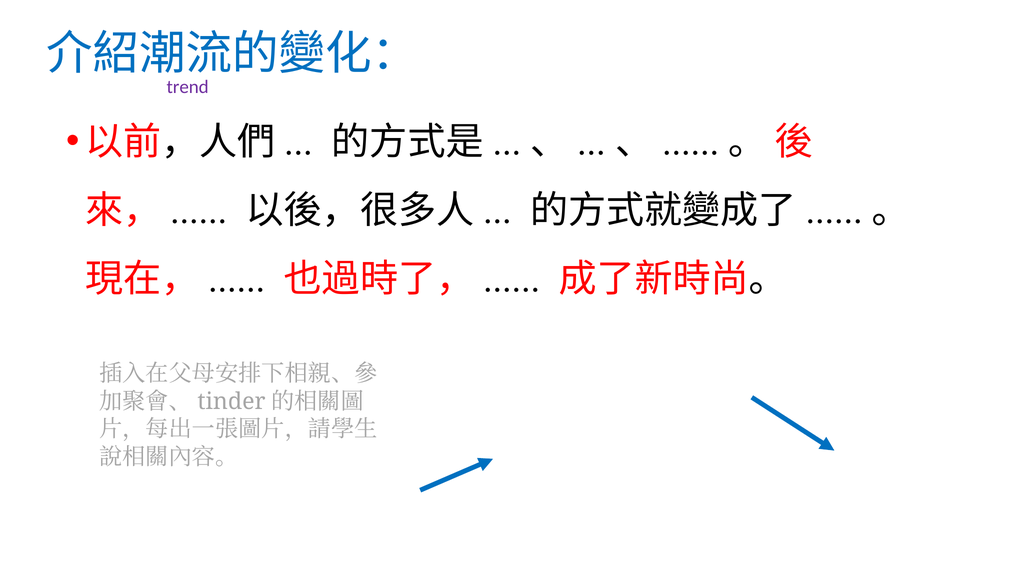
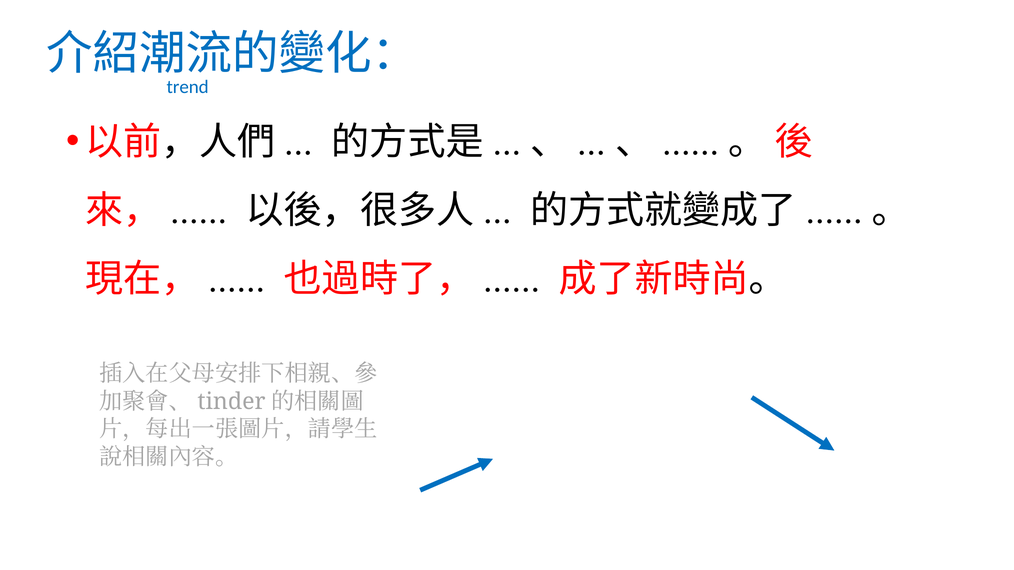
trend colour: purple -> blue
